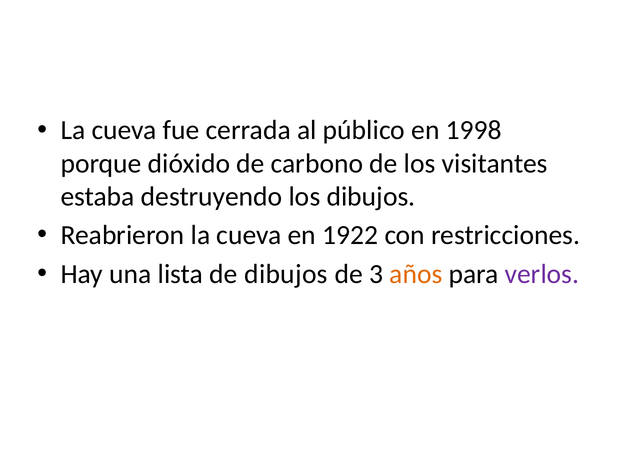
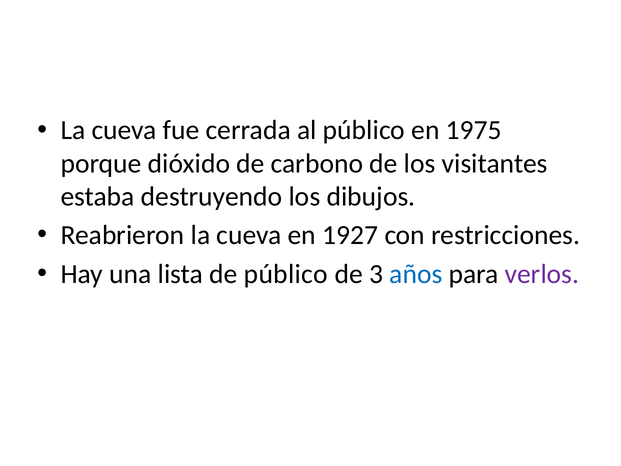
1998: 1998 -> 1975
1922: 1922 -> 1927
de dibujos: dibujos -> público
años colour: orange -> blue
